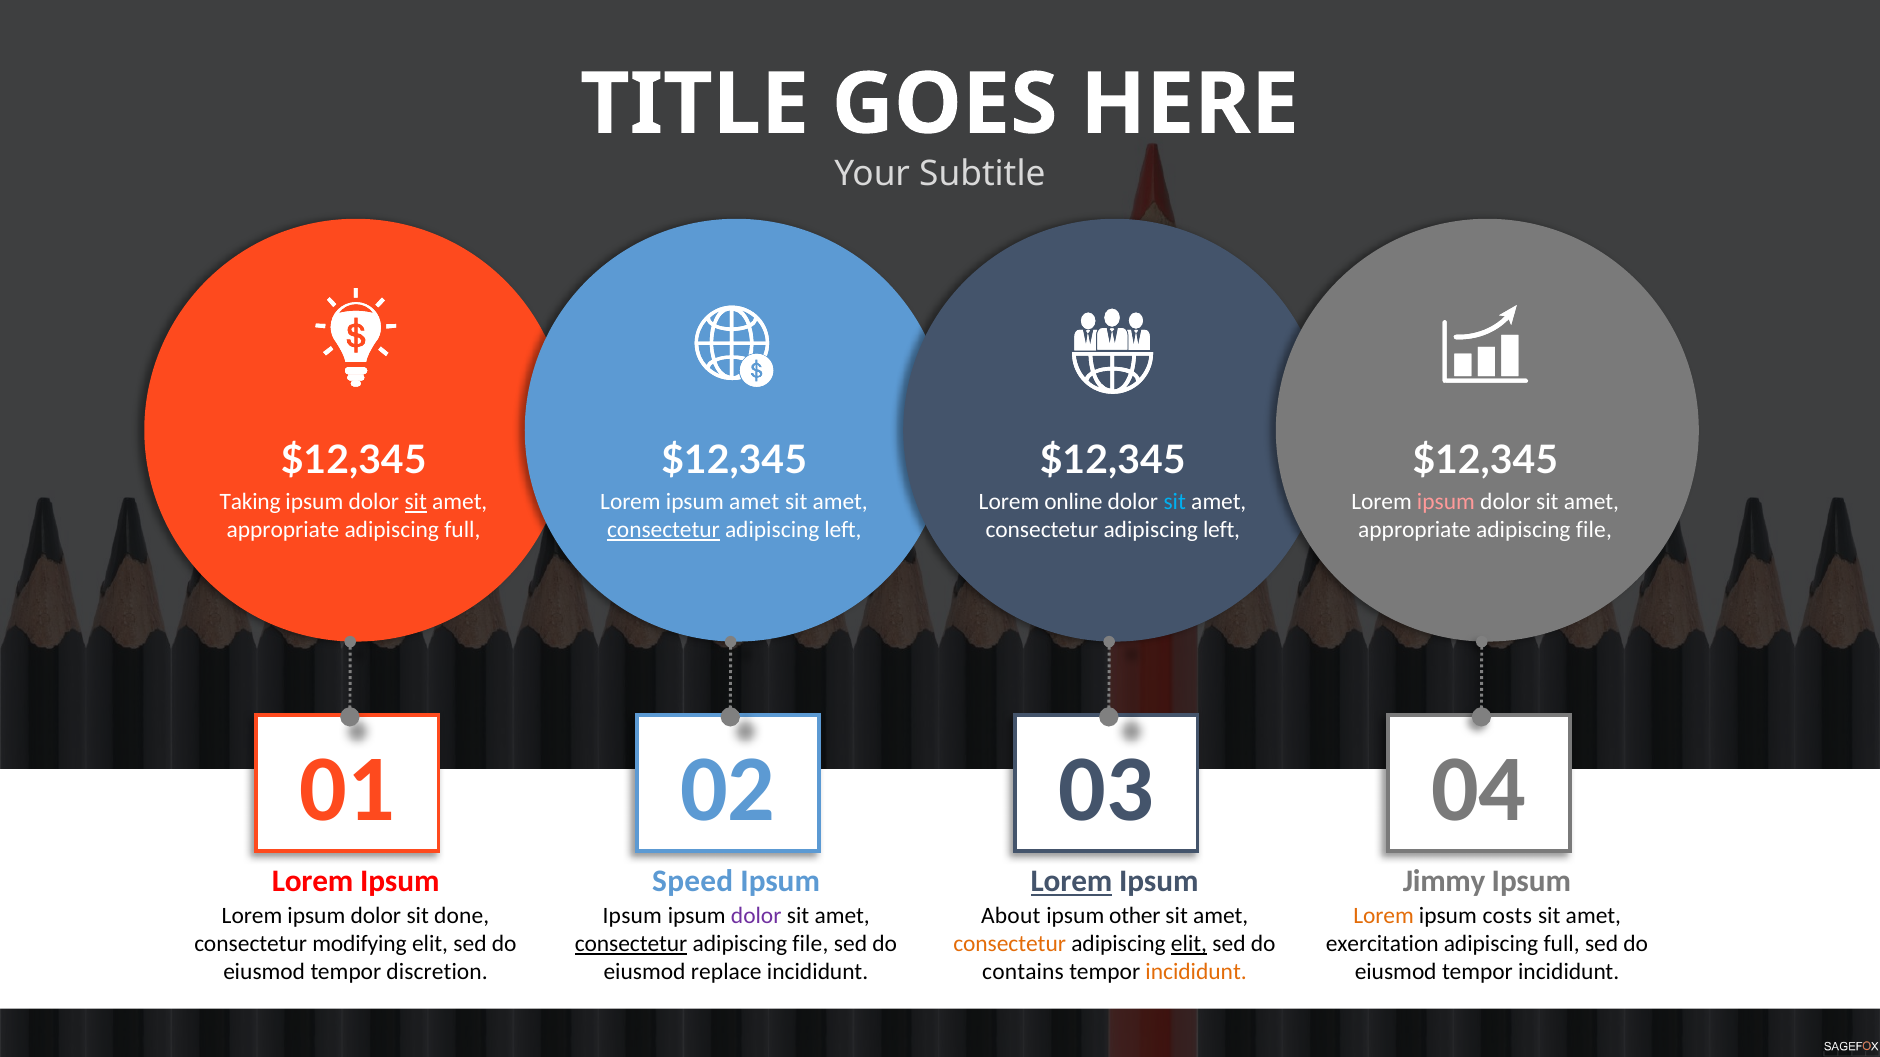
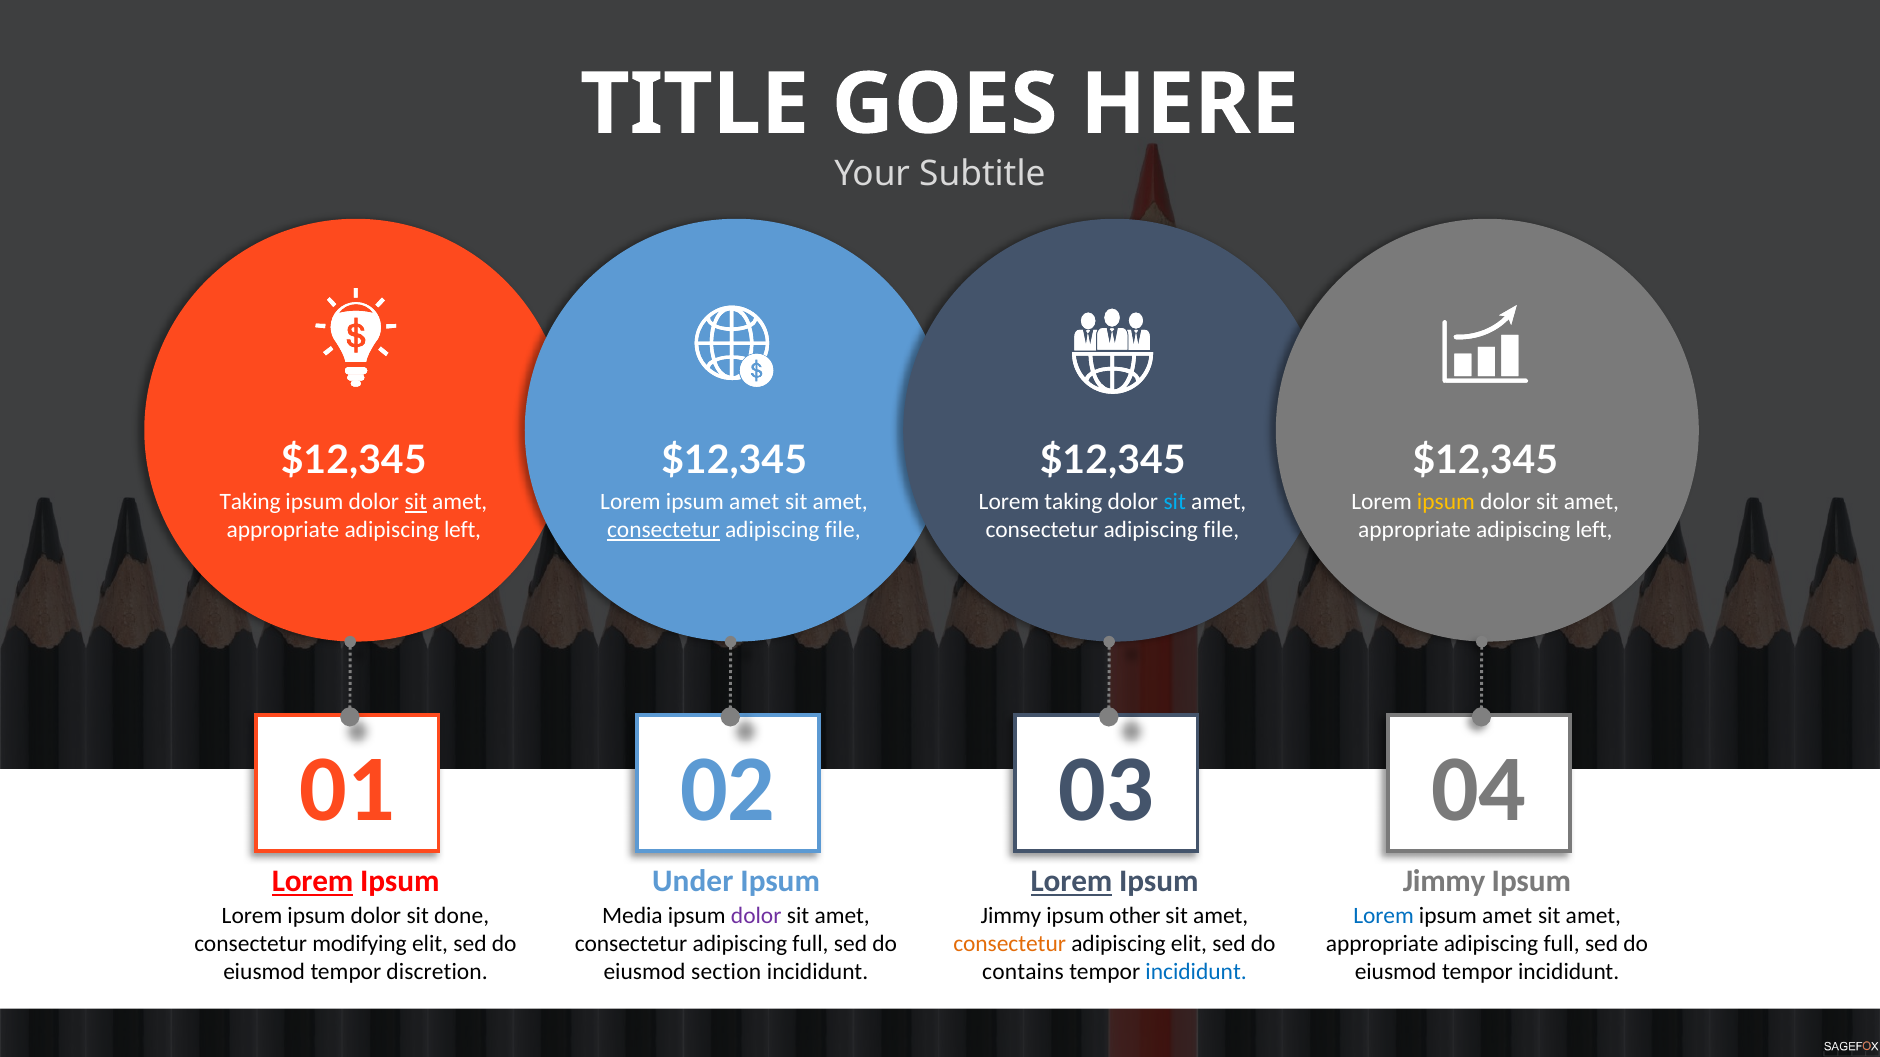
Lorem online: online -> taking
ipsum at (1446, 502) colour: pink -> yellow
full at (462, 530): full -> left
left at (843, 530): left -> file
left at (1221, 530): left -> file
file at (1594, 530): file -> left
Lorem at (313, 882) underline: none -> present
Speed: Speed -> Under
Ipsum at (632, 916): Ipsum -> Media
About at (1011, 916): About -> Jimmy
Lorem at (1384, 916) colour: orange -> blue
costs at (1507, 916): costs -> amet
consectetur at (631, 944) underline: present -> none
file at (810, 944): file -> full
elit at (1189, 944) underline: present -> none
exercitation at (1382, 944): exercitation -> appropriate
replace: replace -> section
incididunt at (1196, 973) colour: orange -> blue
